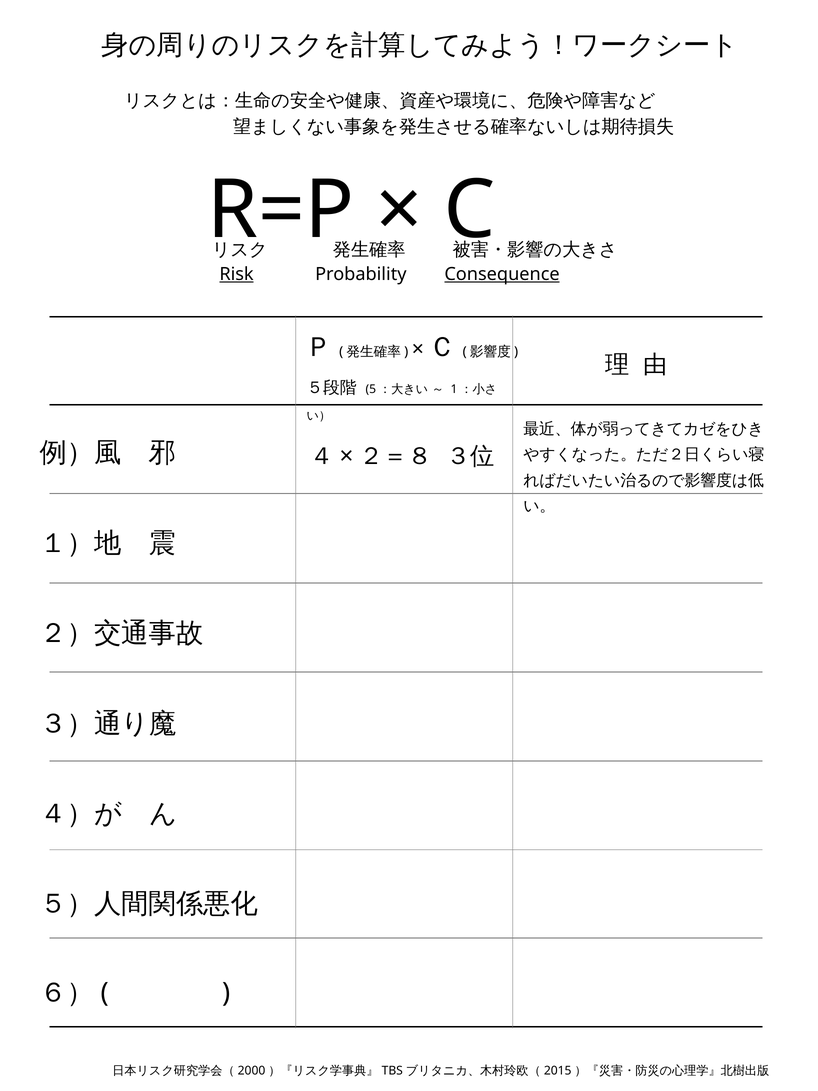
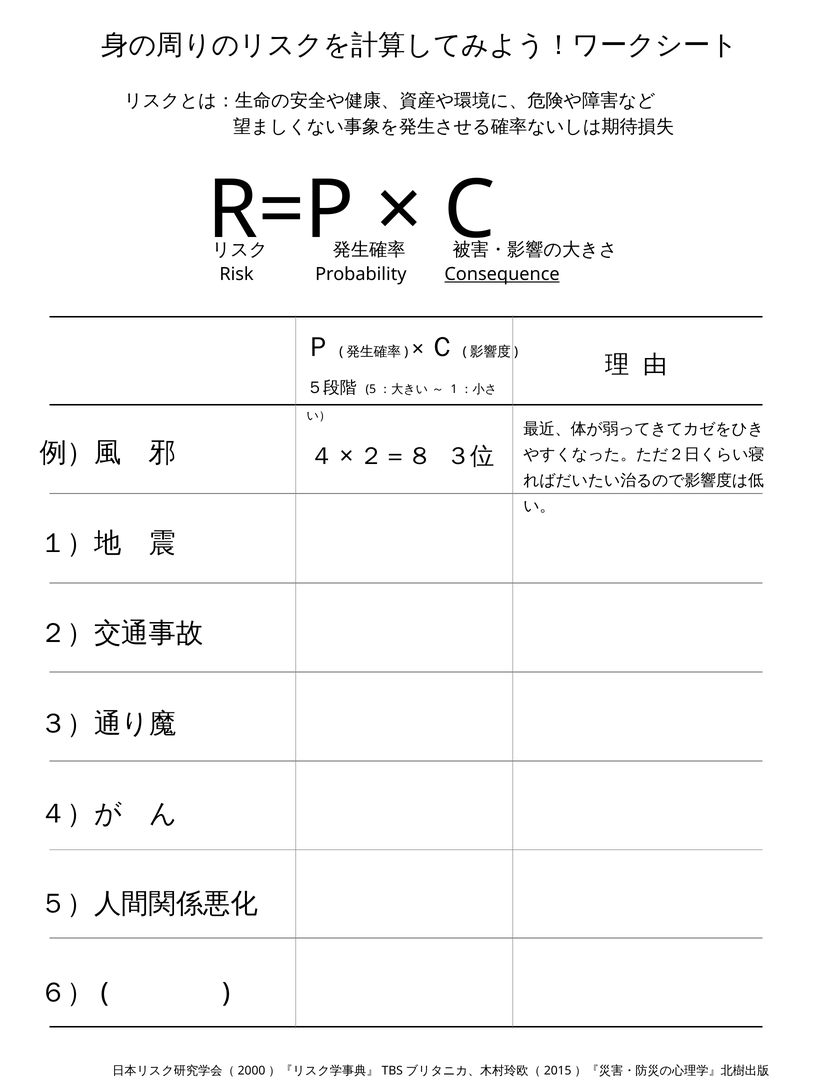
Risk underline: present -> none
